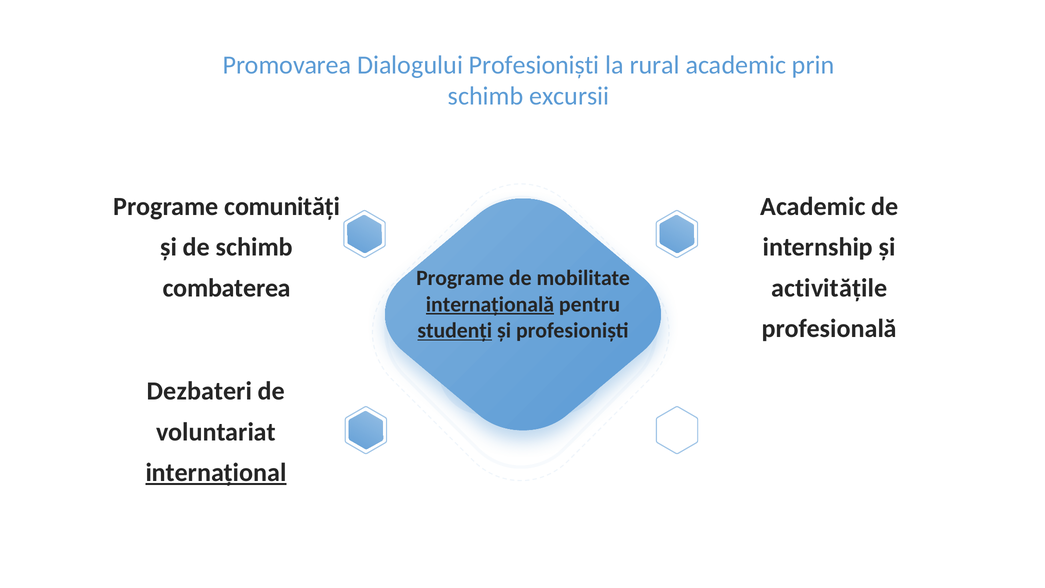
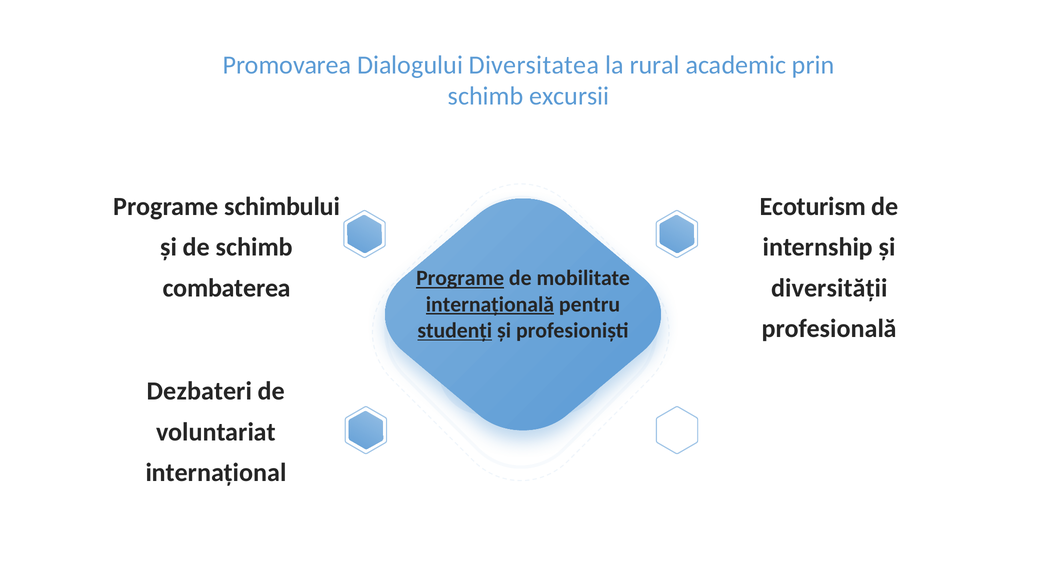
Dialogului Profesioniști: Profesioniști -> Diversitatea
comunități: comunități -> schimbului
Academic at (813, 206): Academic -> Ecoturism
Programe at (460, 278) underline: none -> present
activitățile: activitățile -> diversității
internațional underline: present -> none
